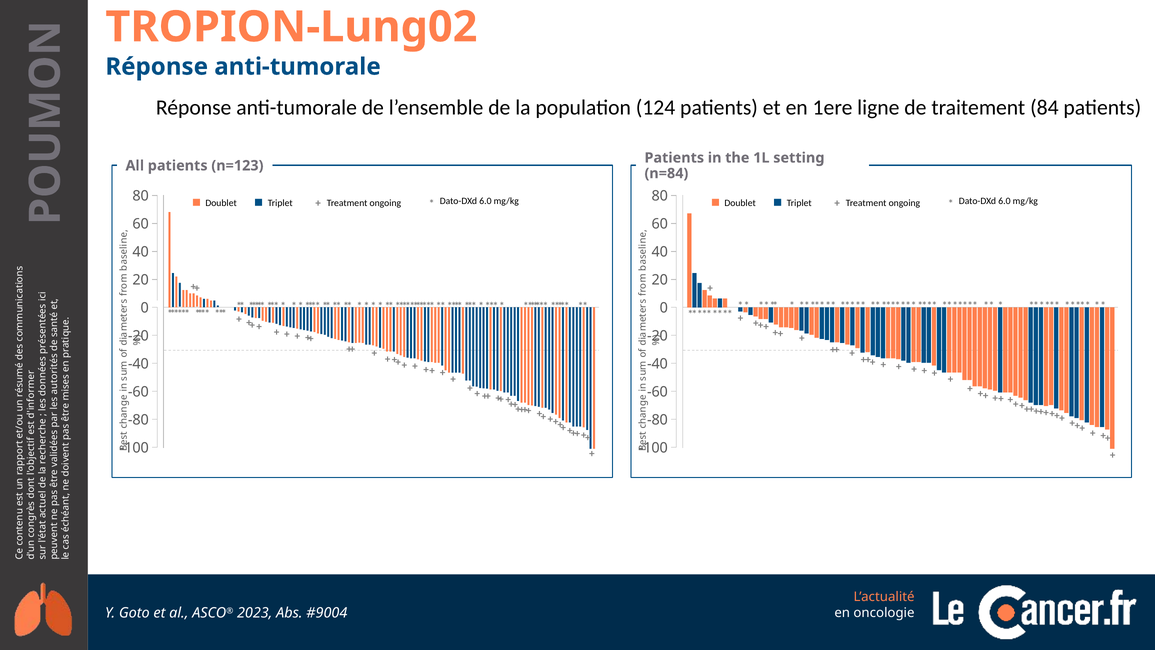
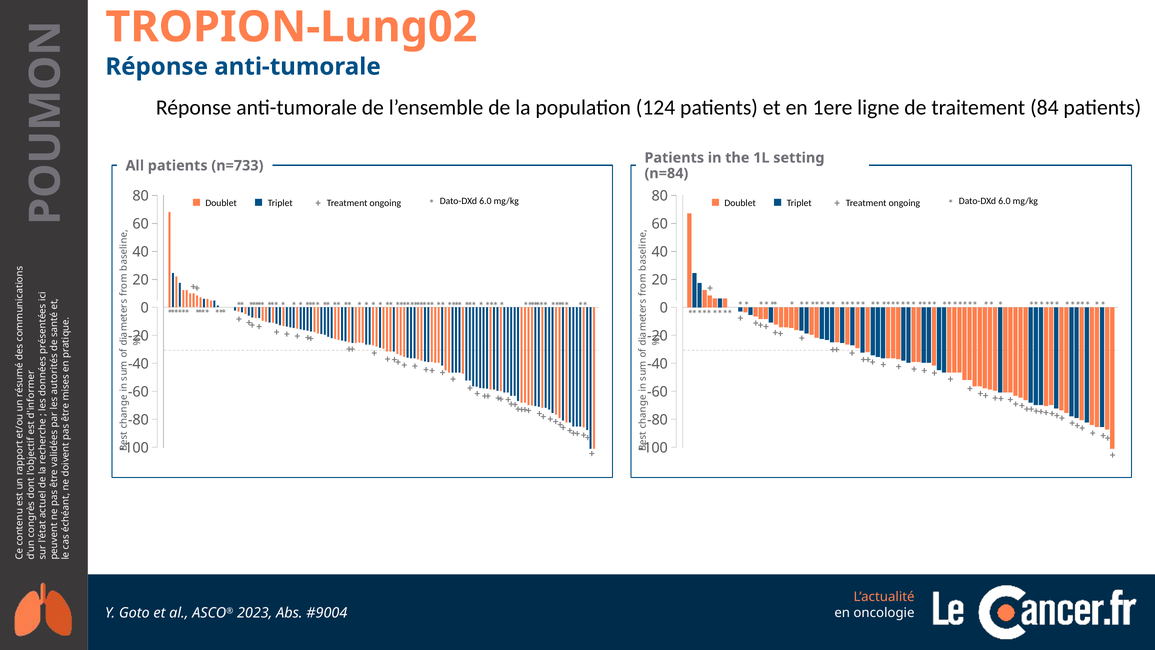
n=123: n=123 -> n=733
